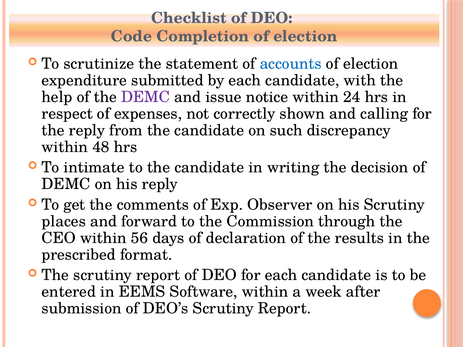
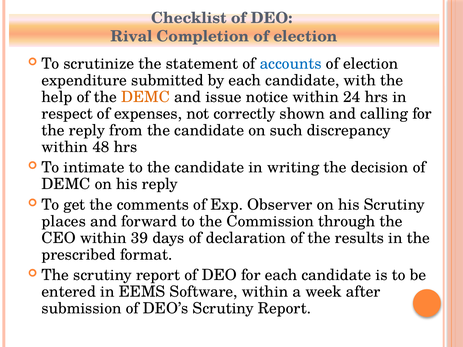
Code: Code -> Rival
DEMC at (146, 97) colour: purple -> orange
56: 56 -> 39
